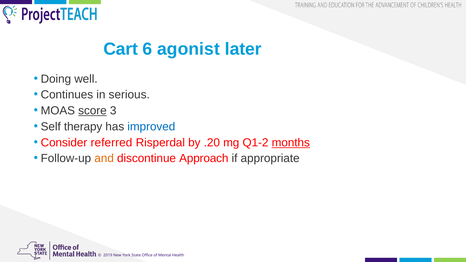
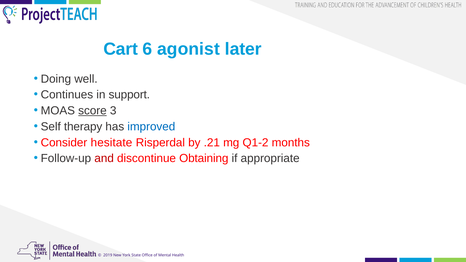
serious: serious -> support
referred: referred -> hesitate
.20: .20 -> .21
months underline: present -> none
and colour: orange -> red
Approach: Approach -> Obtaining
